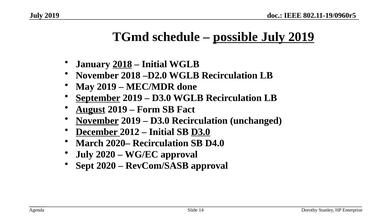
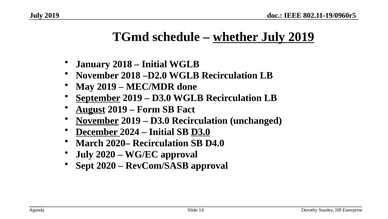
possible: possible -> whether
2018 at (122, 64) underline: present -> none
2012: 2012 -> 2024
